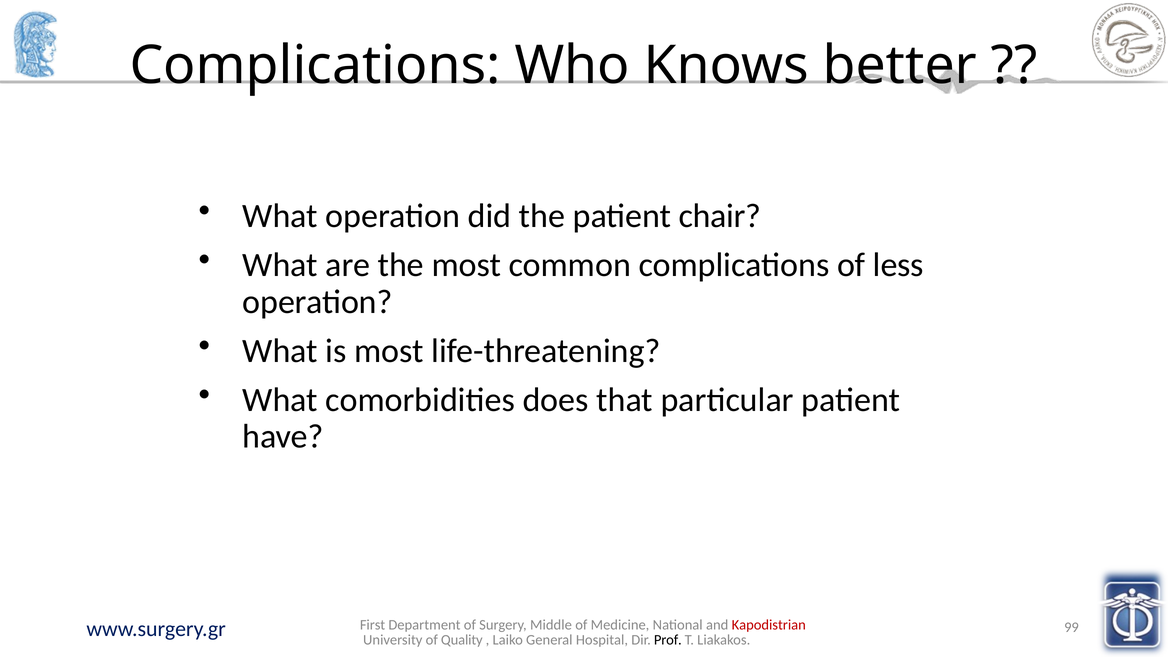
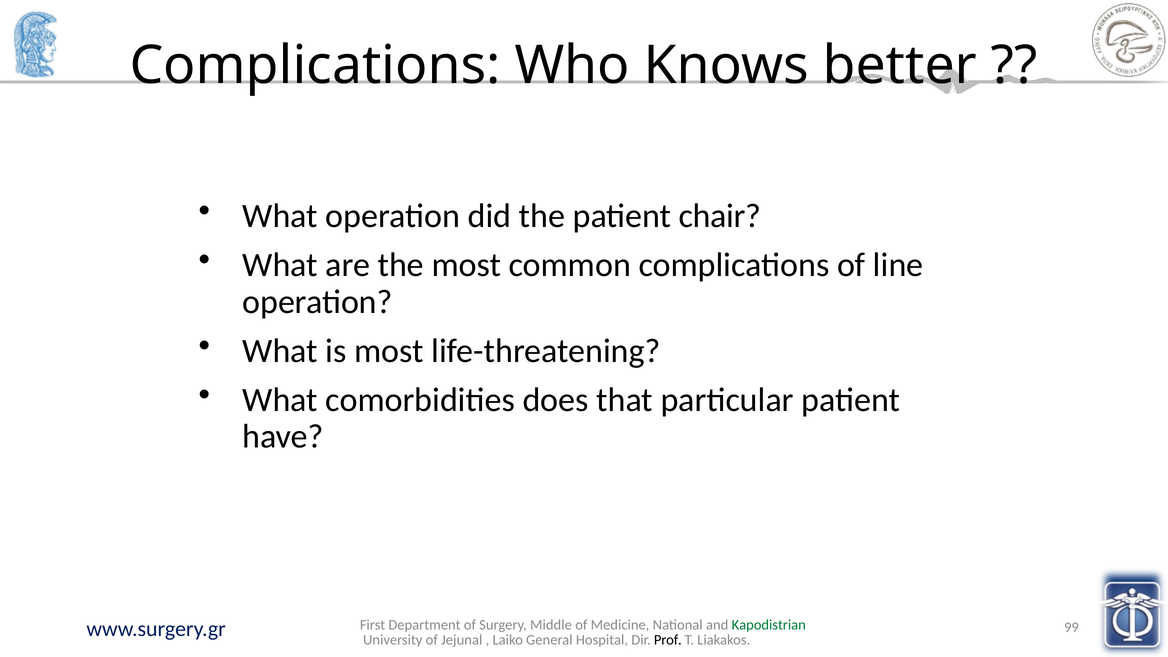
less: less -> line
Kapodistrian colour: red -> green
Quality: Quality -> Jejunal
